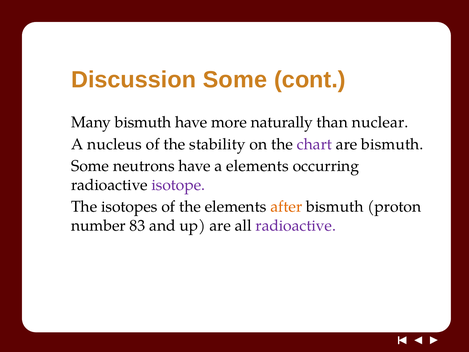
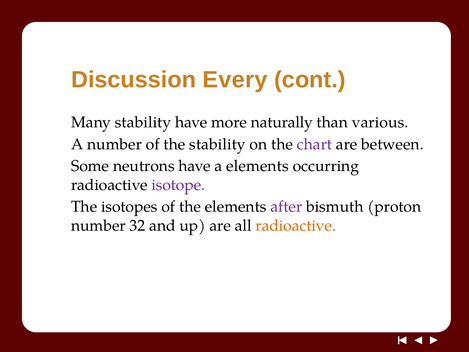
Discussion Some: Some -> Every
Many bismuth: bismuth -> stability
nuclear: nuclear -> various
A nucleus: nucleus -> number
are bismuth: bismuth -> between
after colour: orange -> purple
83: 83 -> 32
radioactive at (296, 225) colour: purple -> orange
